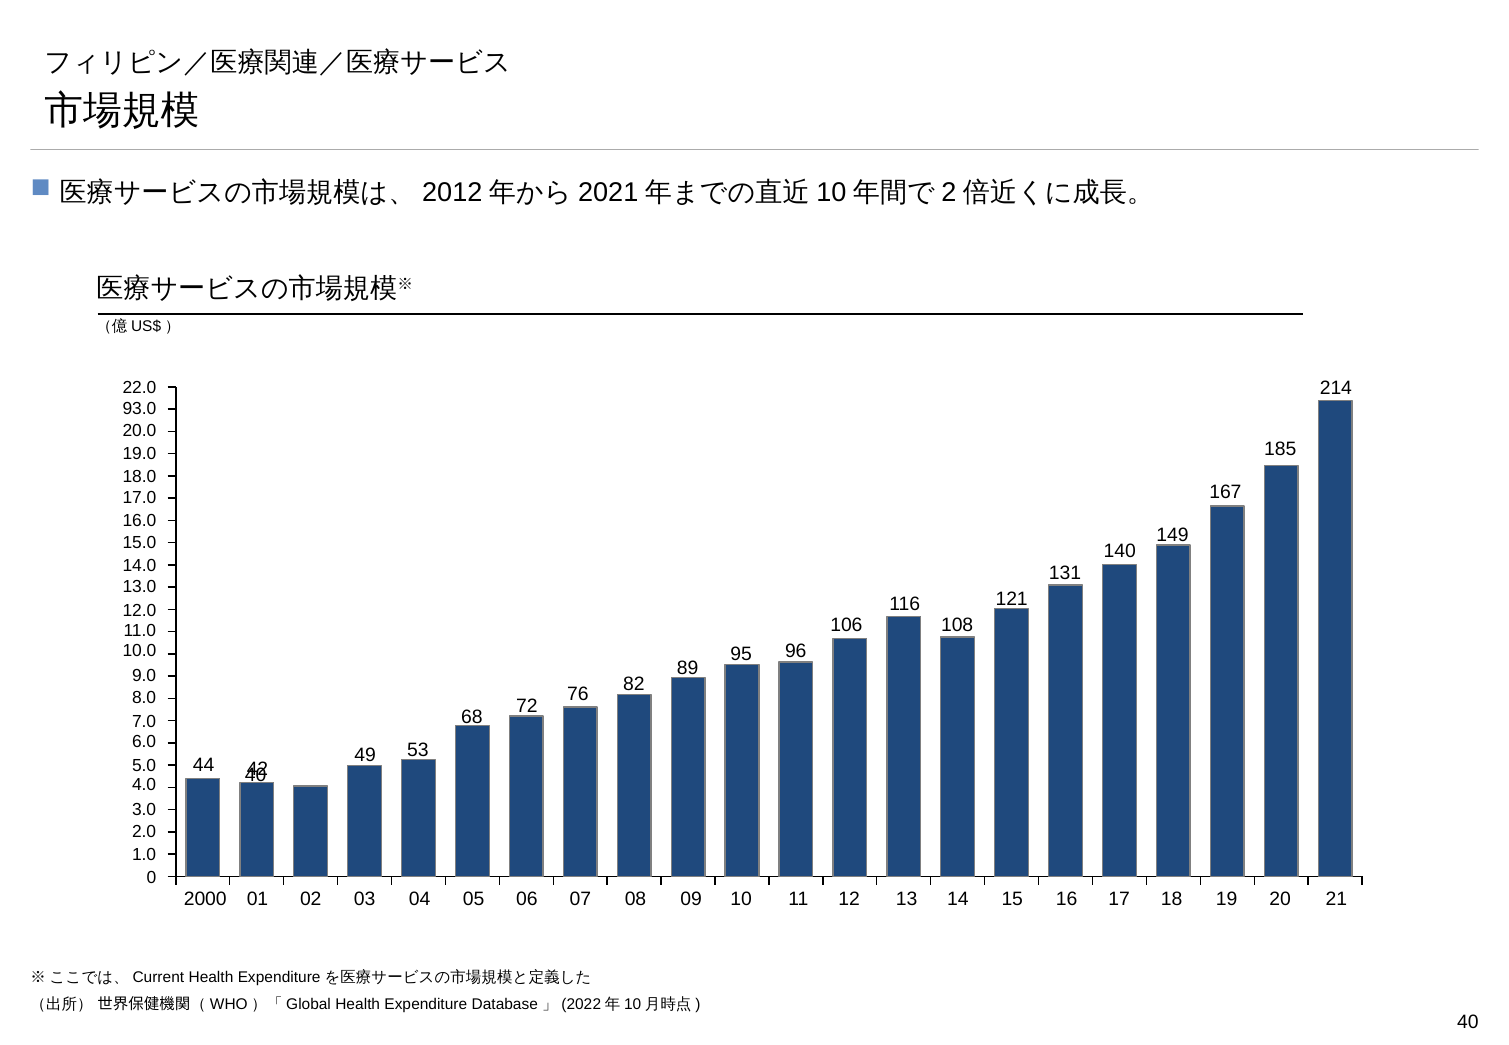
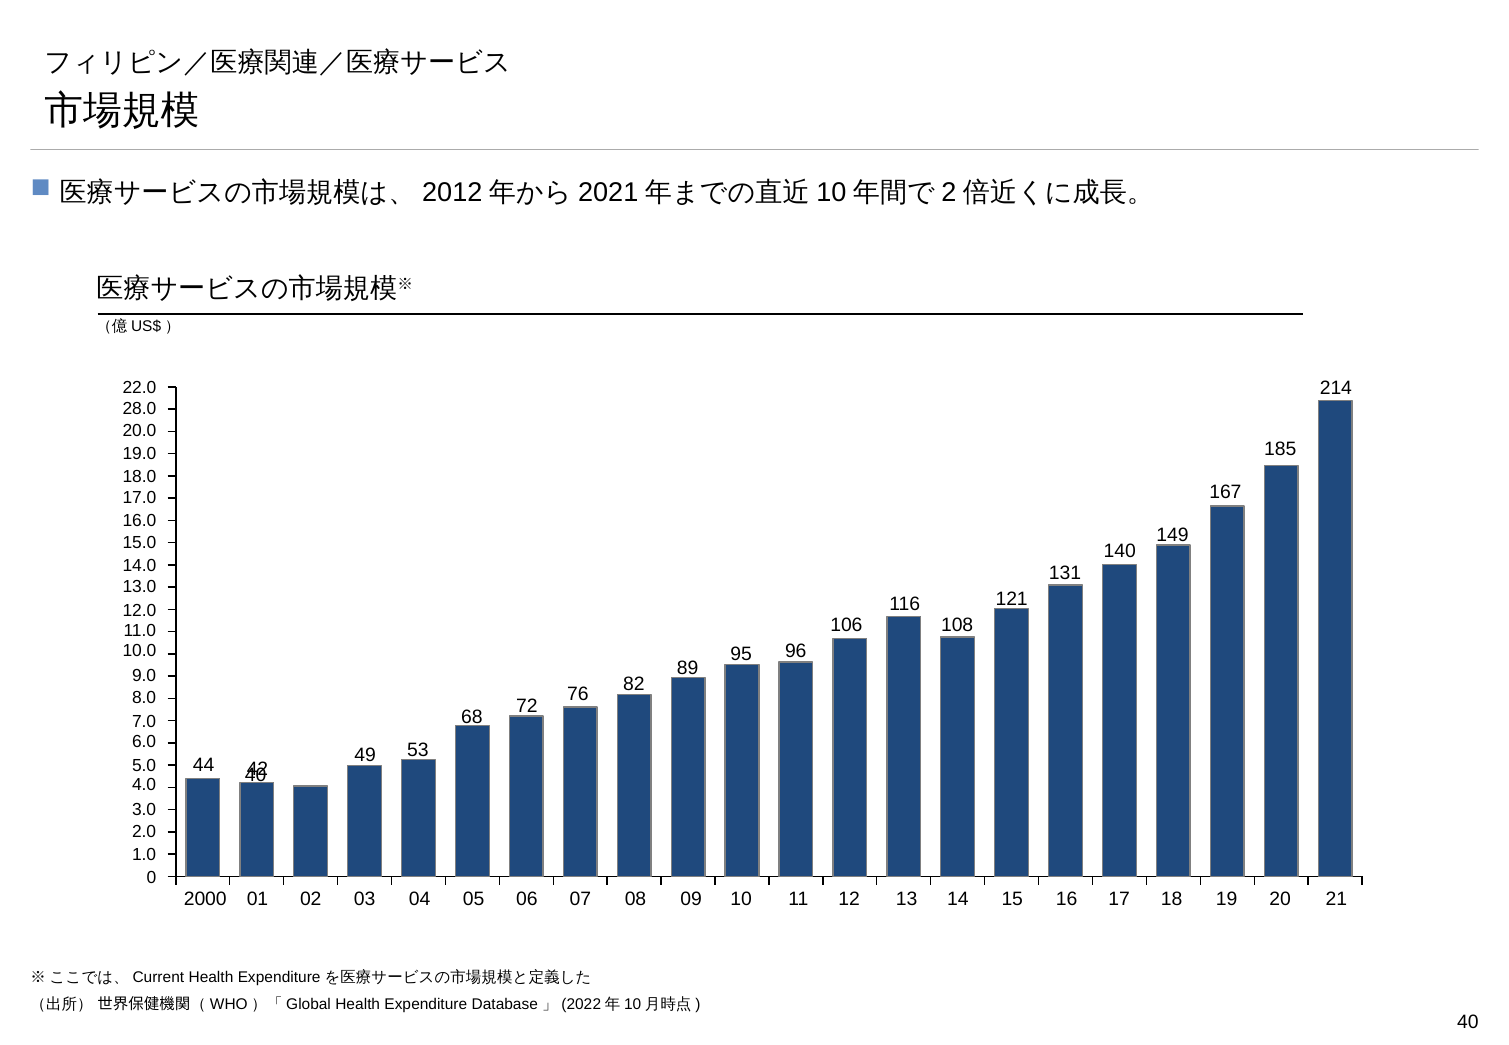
93.0: 93.0 -> 28.0
